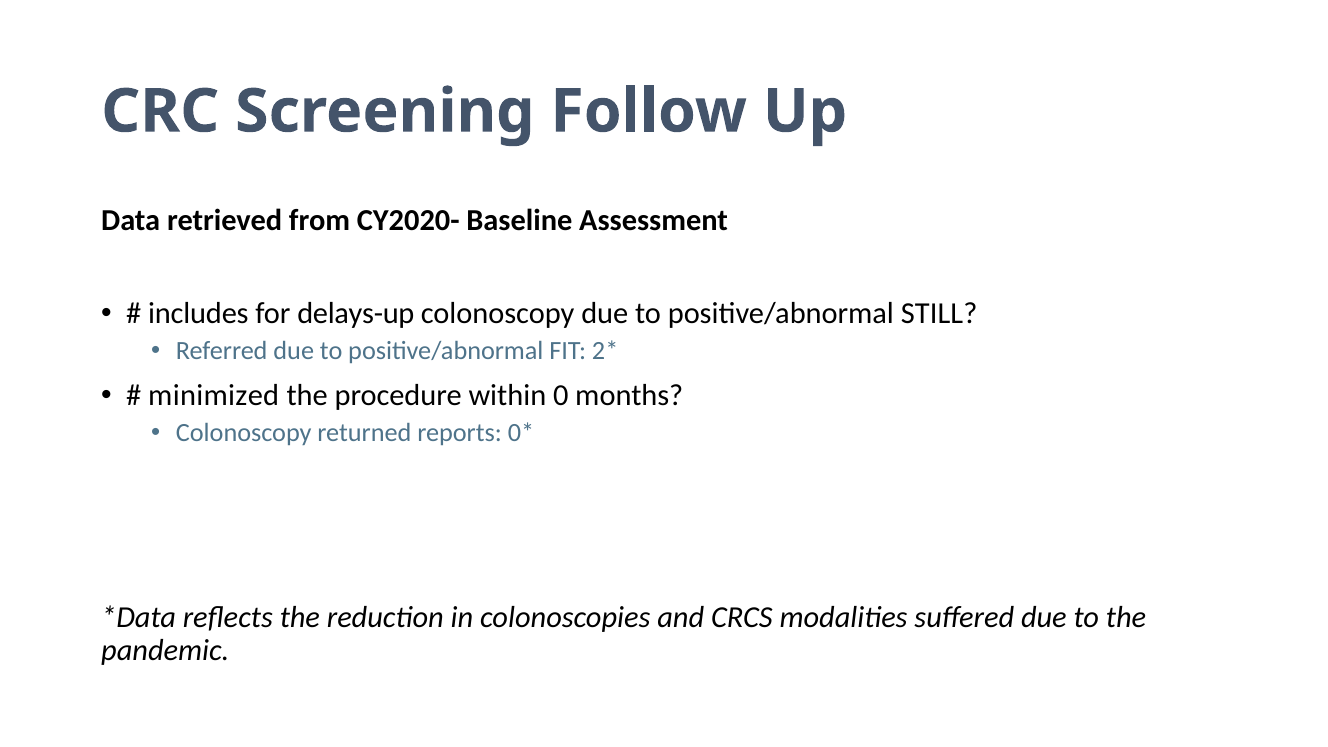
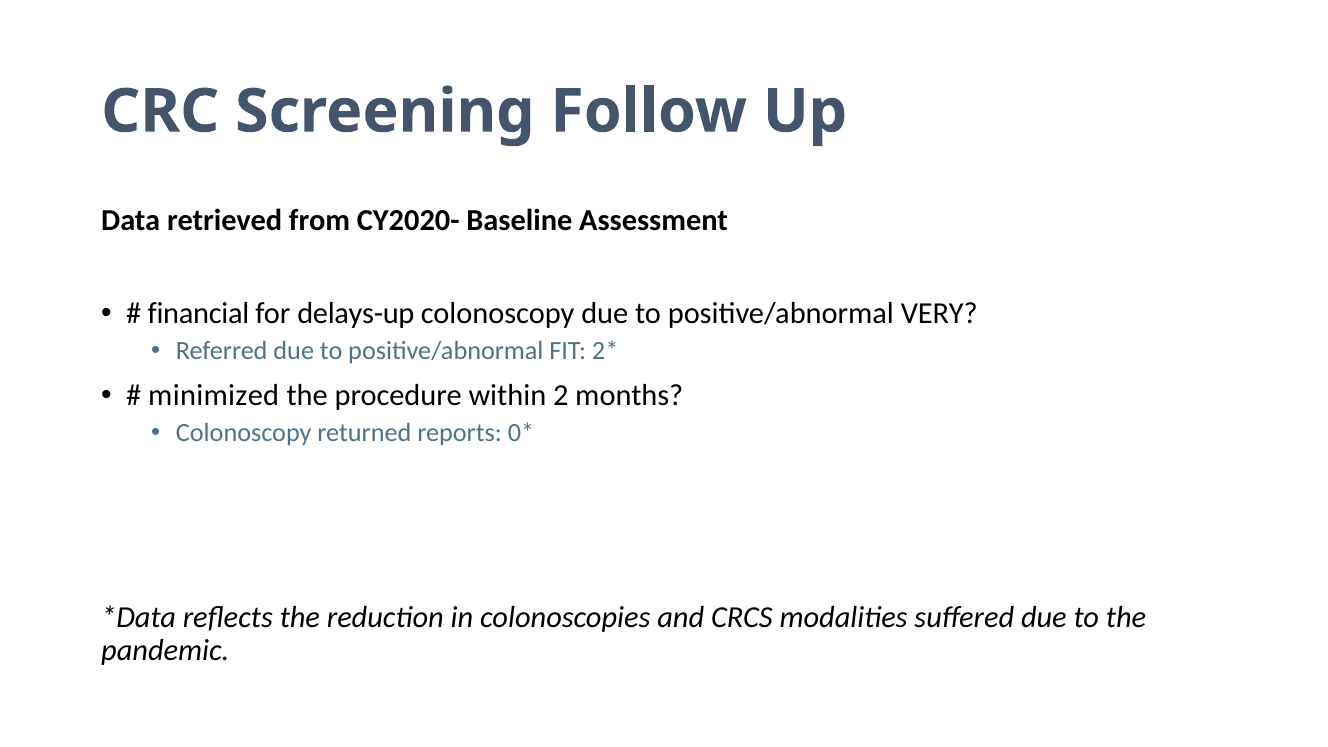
includes: includes -> financial
STILL: STILL -> VERY
0: 0 -> 2
